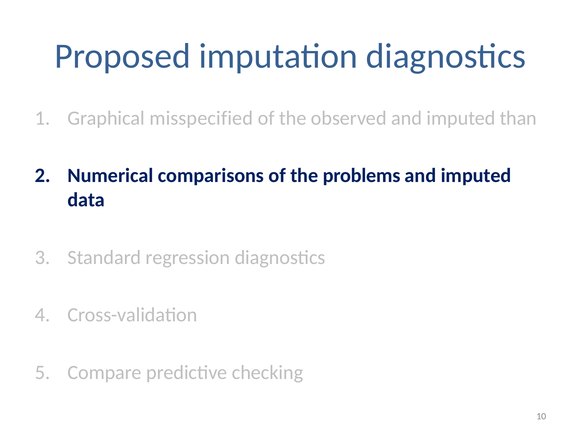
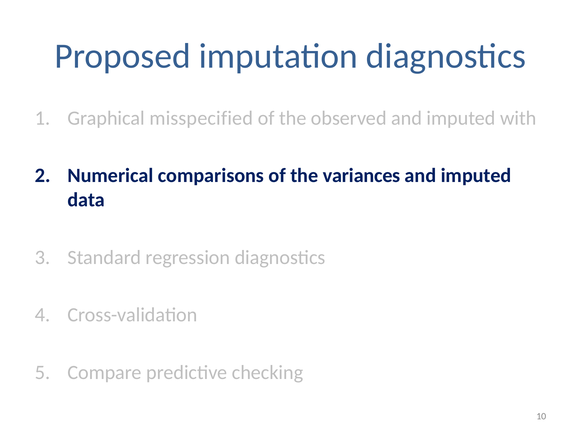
than: than -> with
problems: problems -> variances
